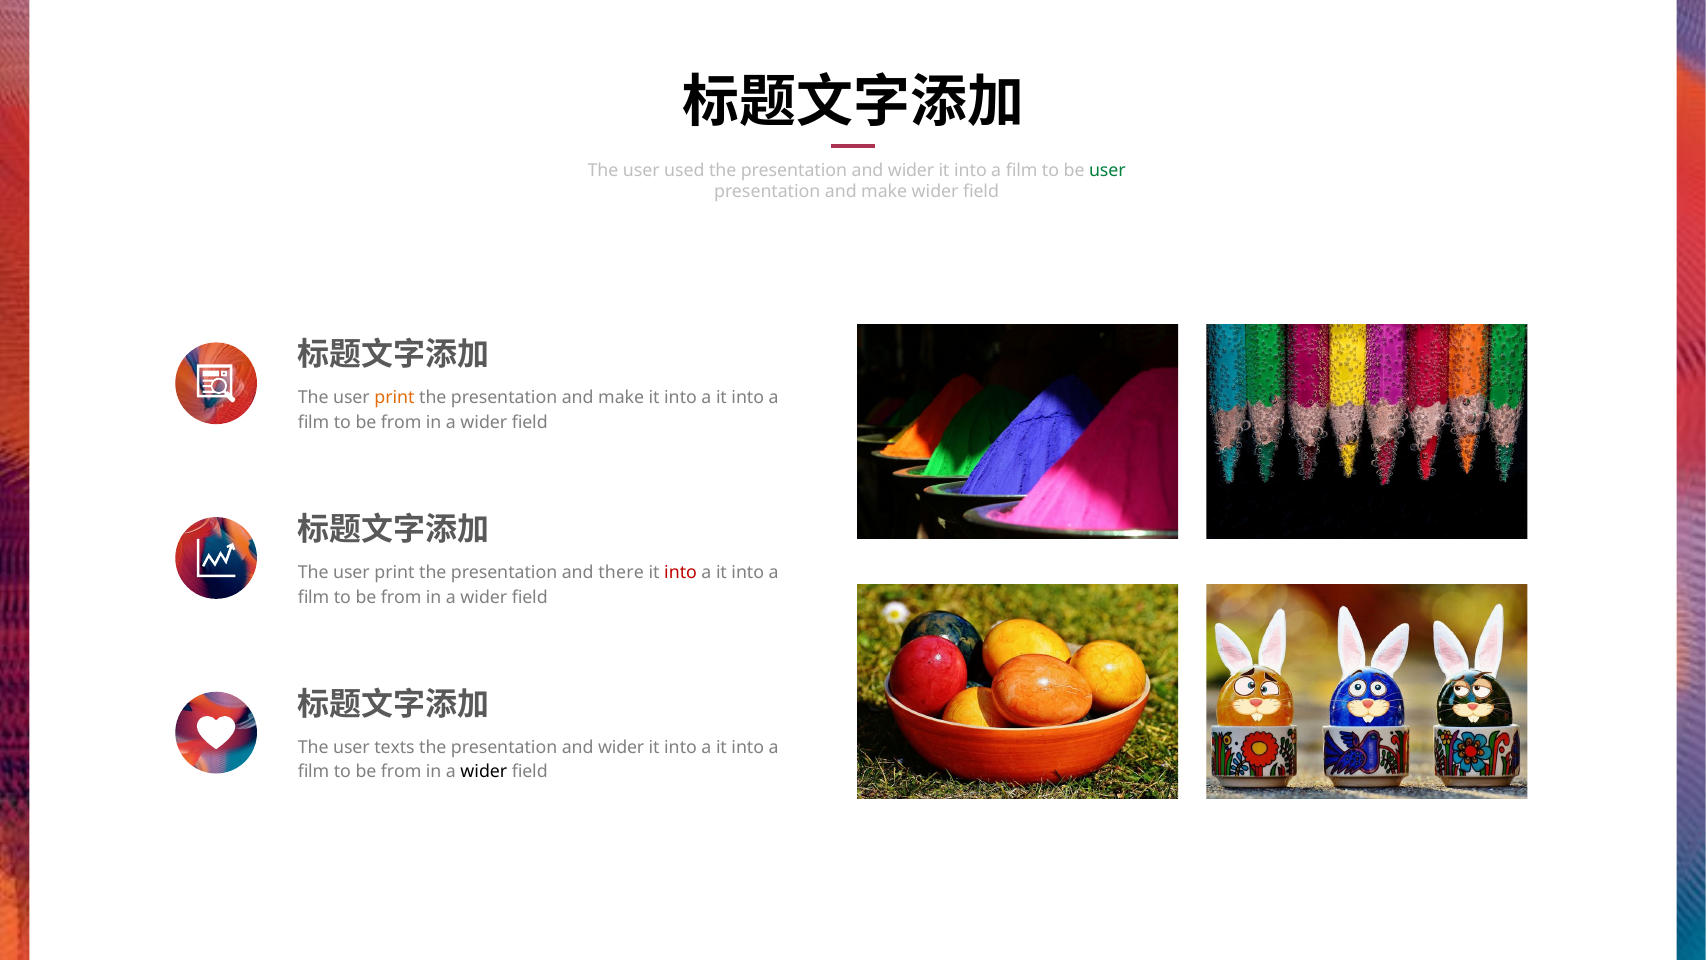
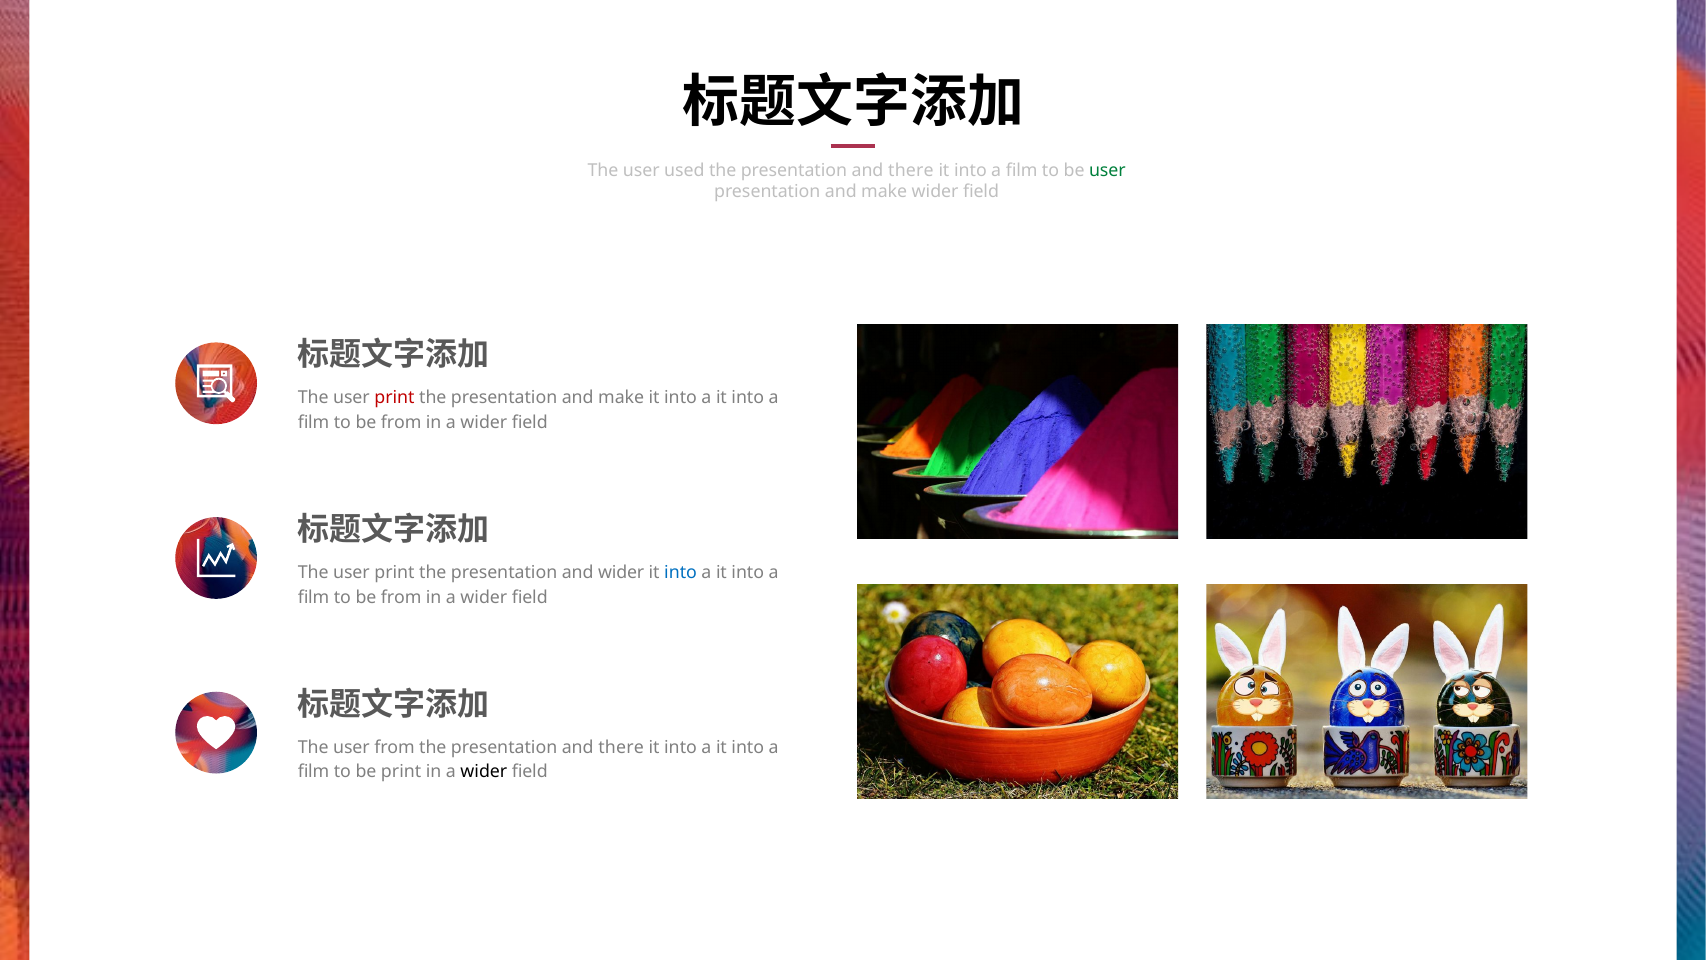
wider at (911, 171): wider -> there
print at (394, 398) colour: orange -> red
and there: there -> wider
into at (681, 573) colour: red -> blue
user texts: texts -> from
wider at (621, 747): wider -> there
from at (401, 771): from -> print
